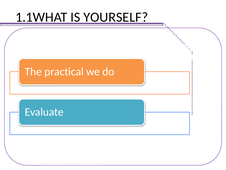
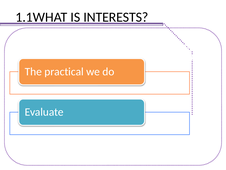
YOURSELF: YOURSELF -> INTERESTS
